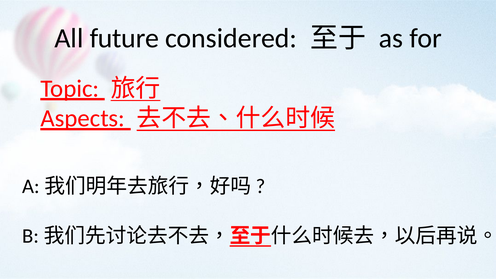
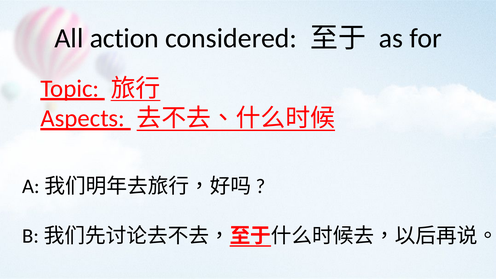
future: future -> action
